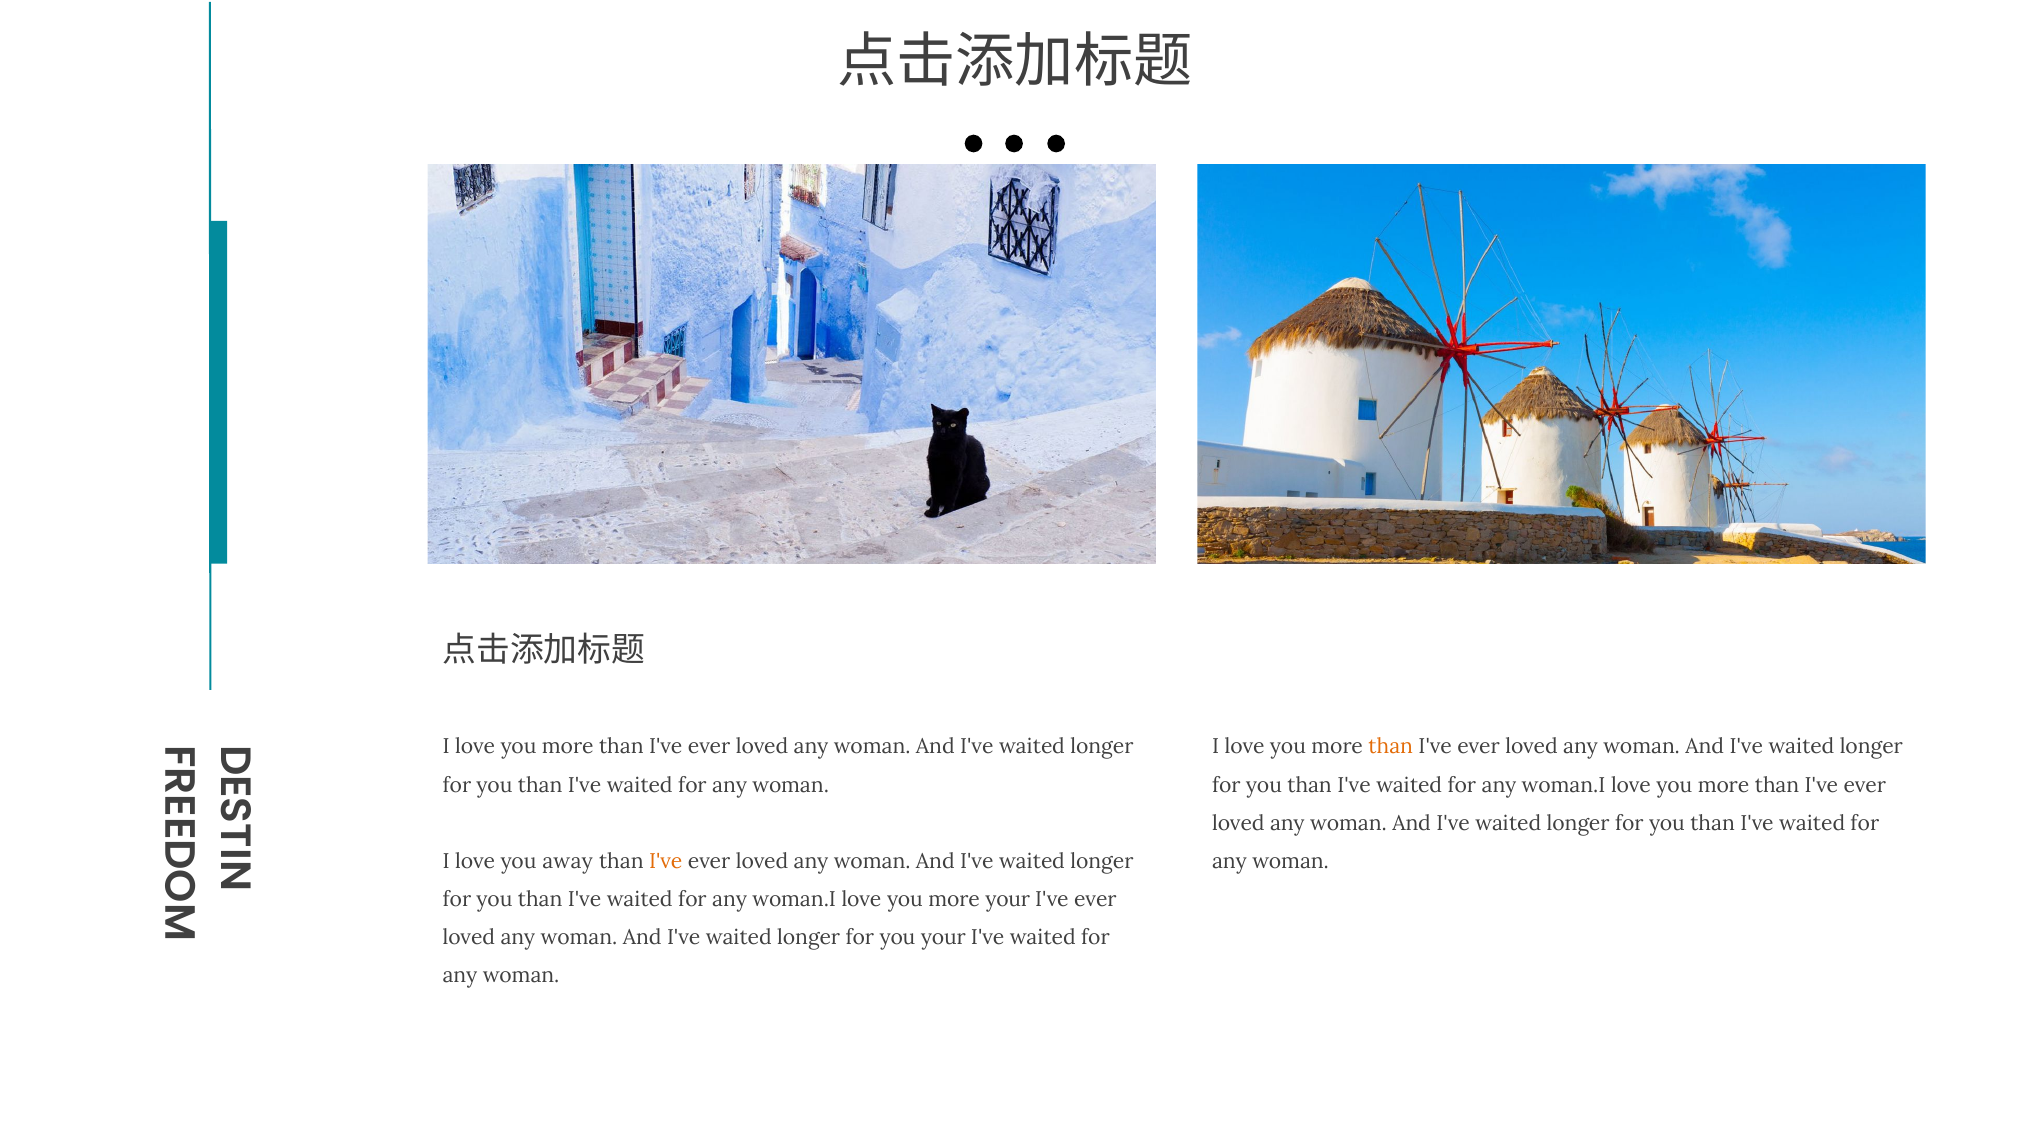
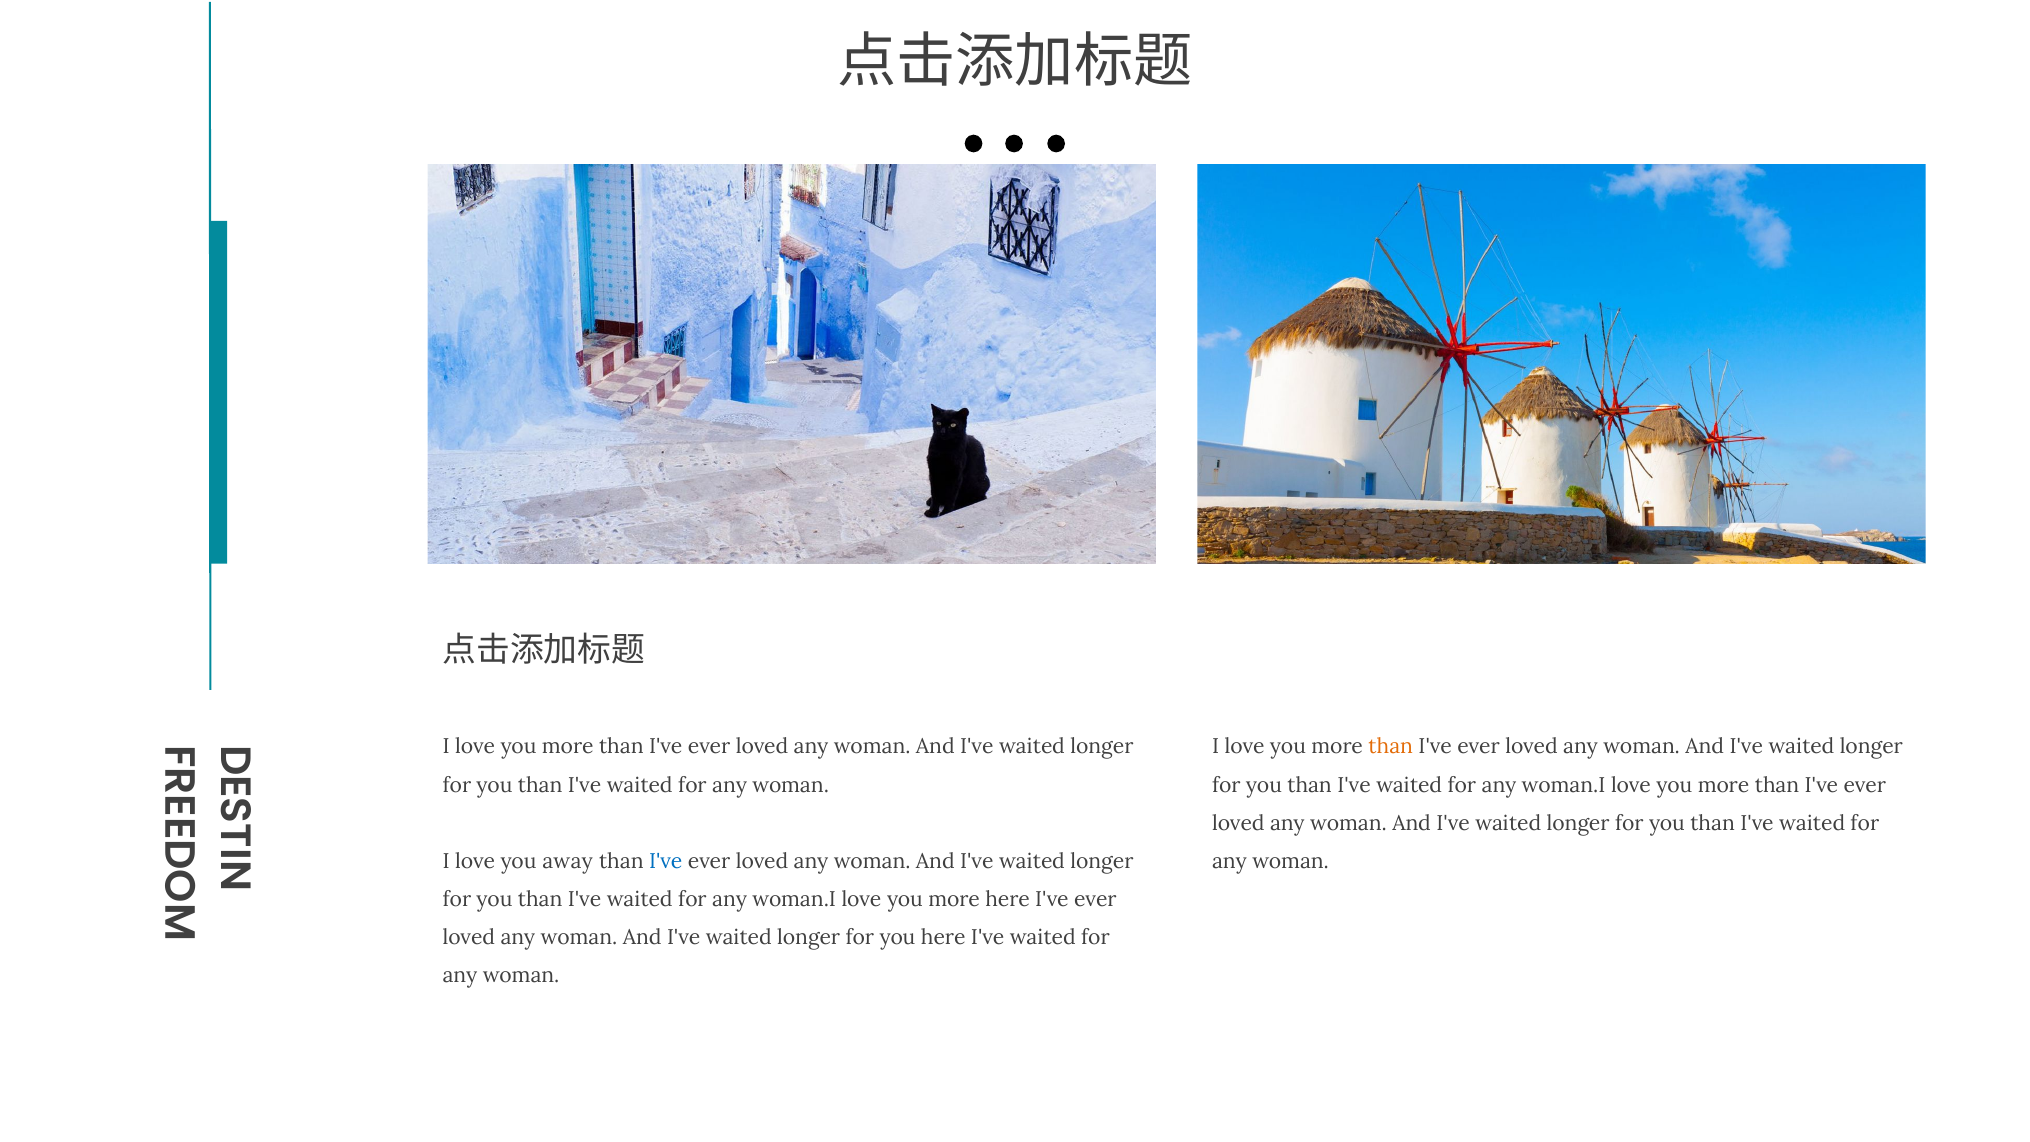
I've at (666, 861) colour: orange -> blue
more your: your -> here
you your: your -> here
